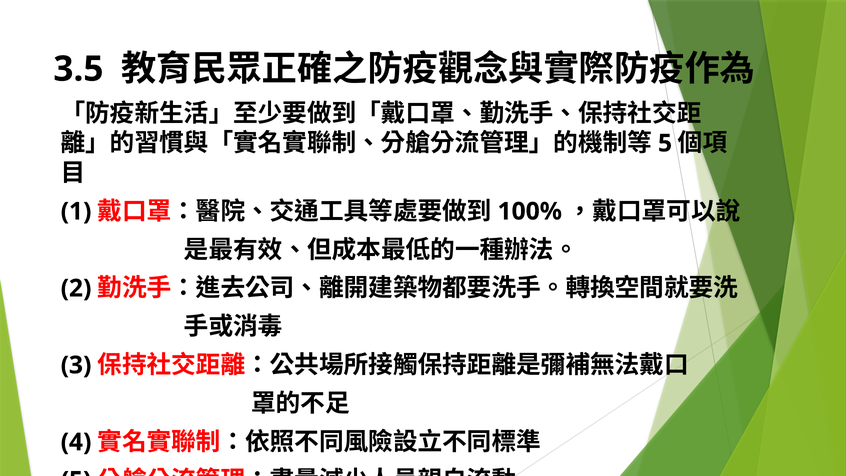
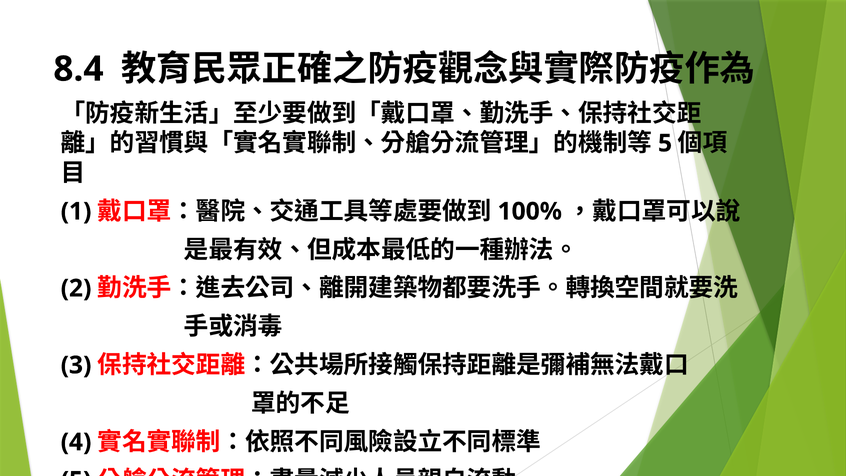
3.5: 3.5 -> 8.4
